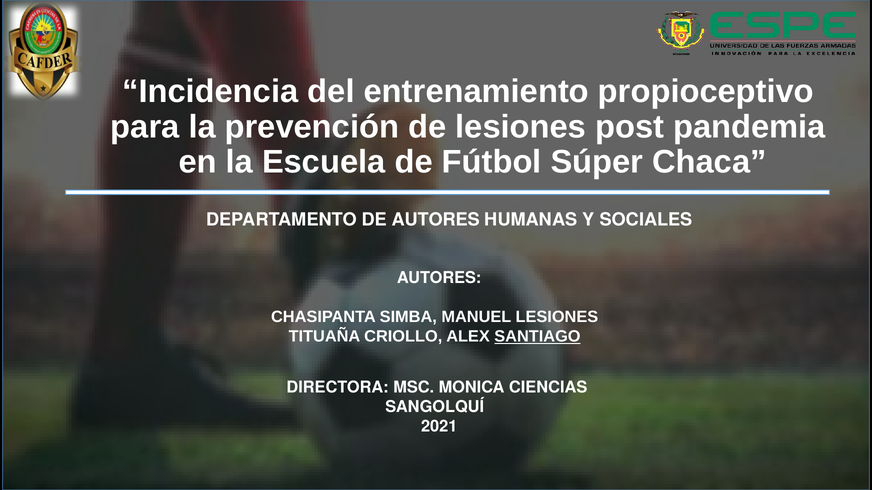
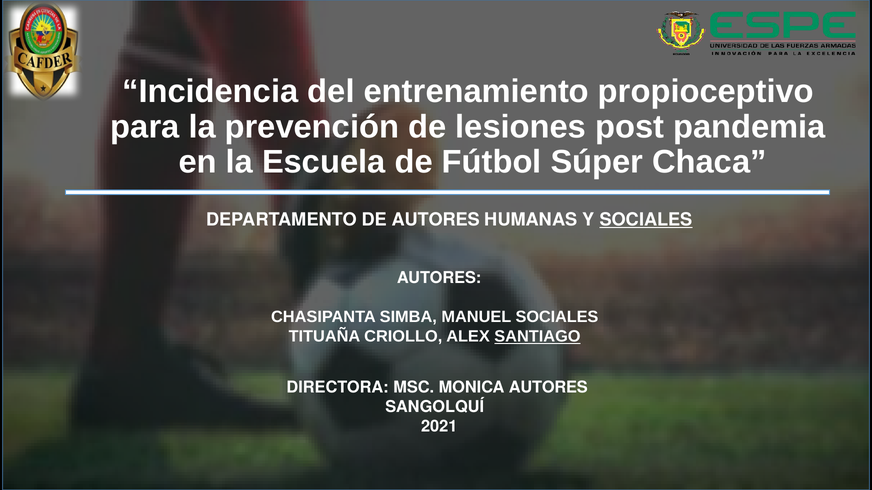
SOCIALES at (646, 220) underline: none -> present
MANUEL LESIONES: LESIONES -> SOCIALES
MONICA CIENCIAS: CIENCIAS -> AUTORES
